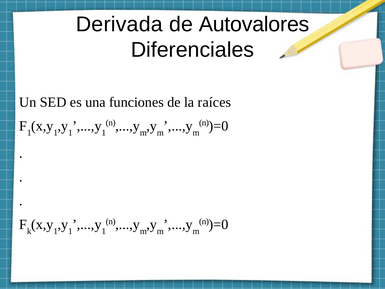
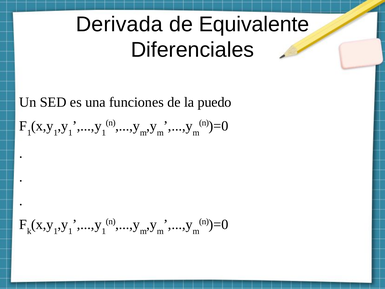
Autovalores: Autovalores -> Equivalente
raíces: raíces -> puedo
